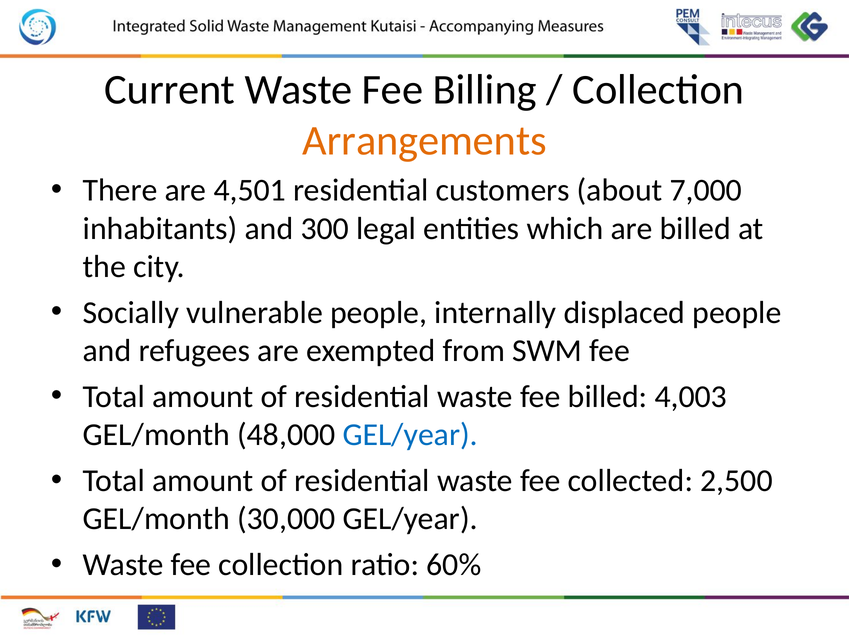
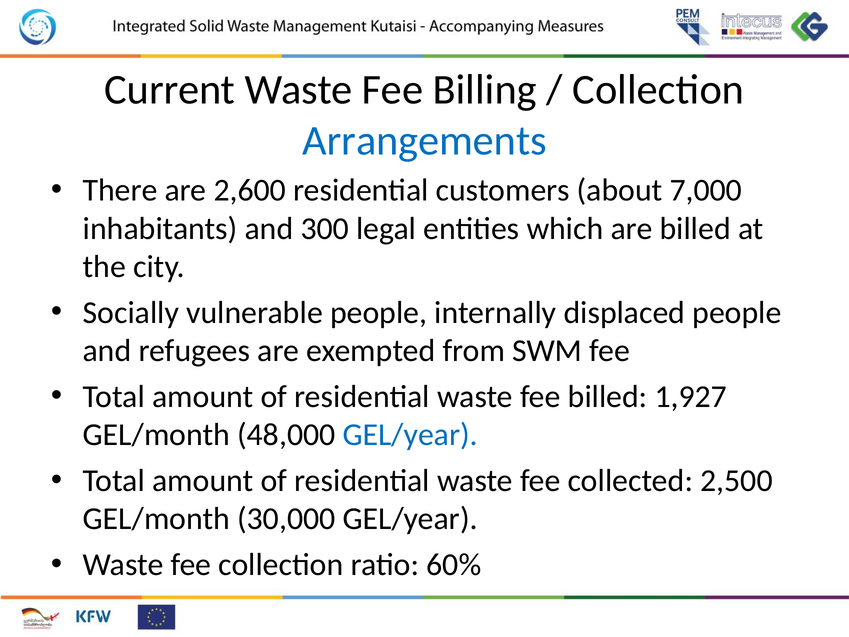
Arrangements colour: orange -> blue
4,501: 4,501 -> 2,600
4,003: 4,003 -> 1,927
